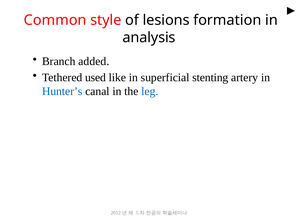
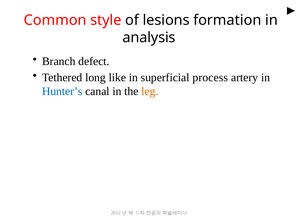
added: added -> defect
used: used -> long
stenting: stenting -> process
leg colour: blue -> orange
